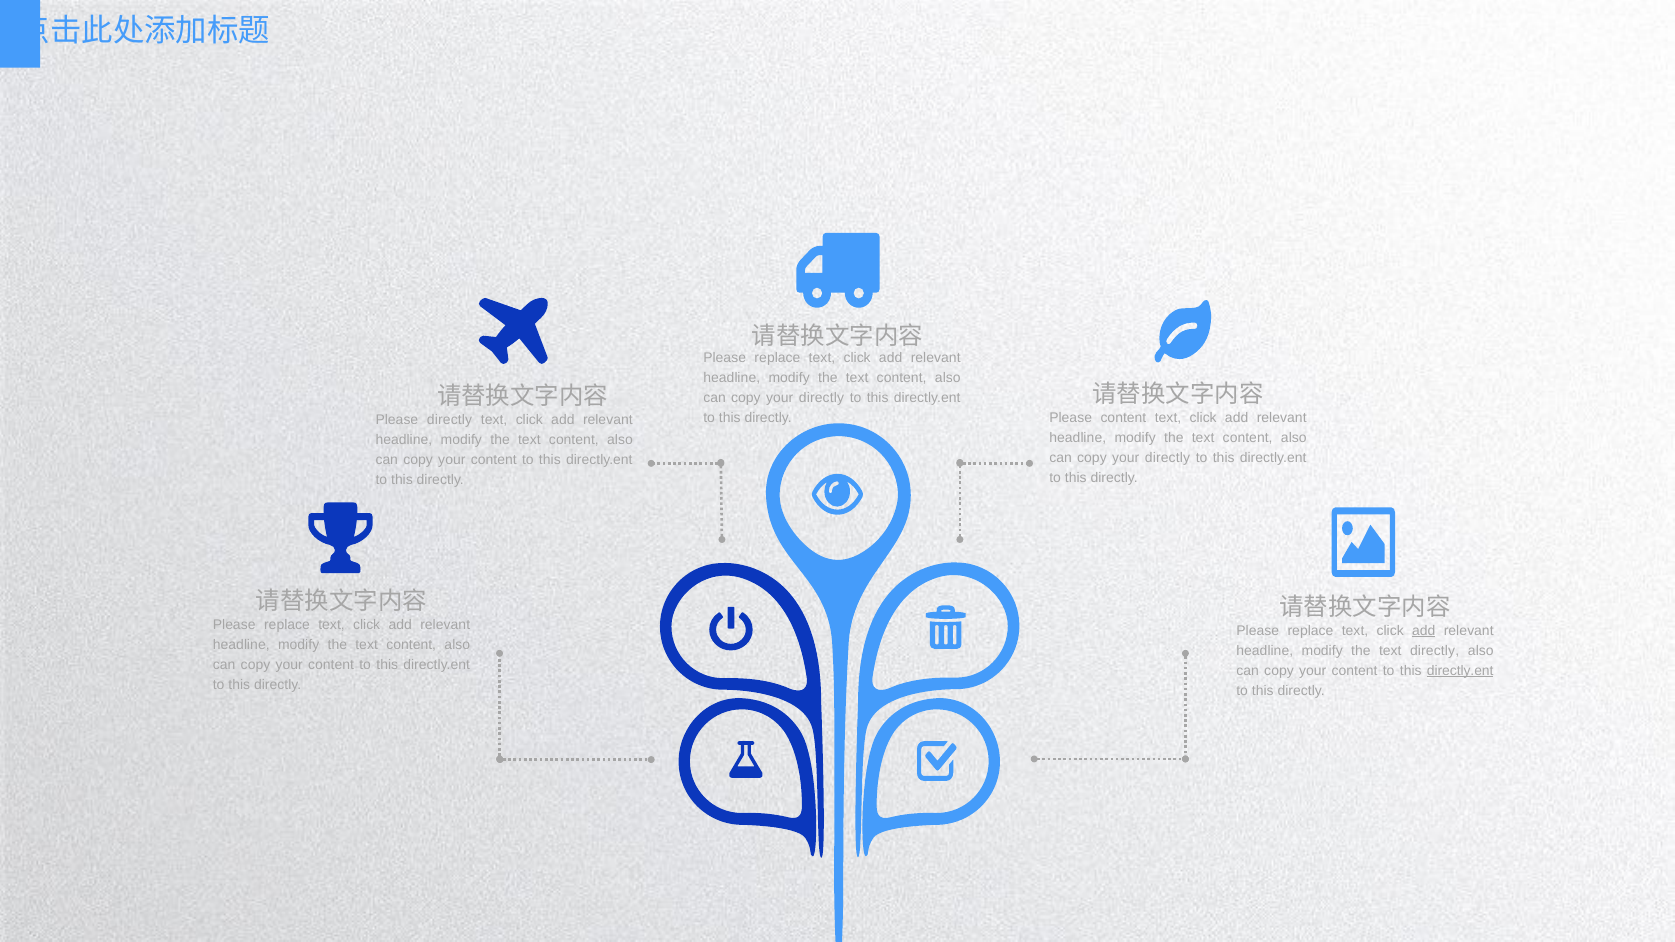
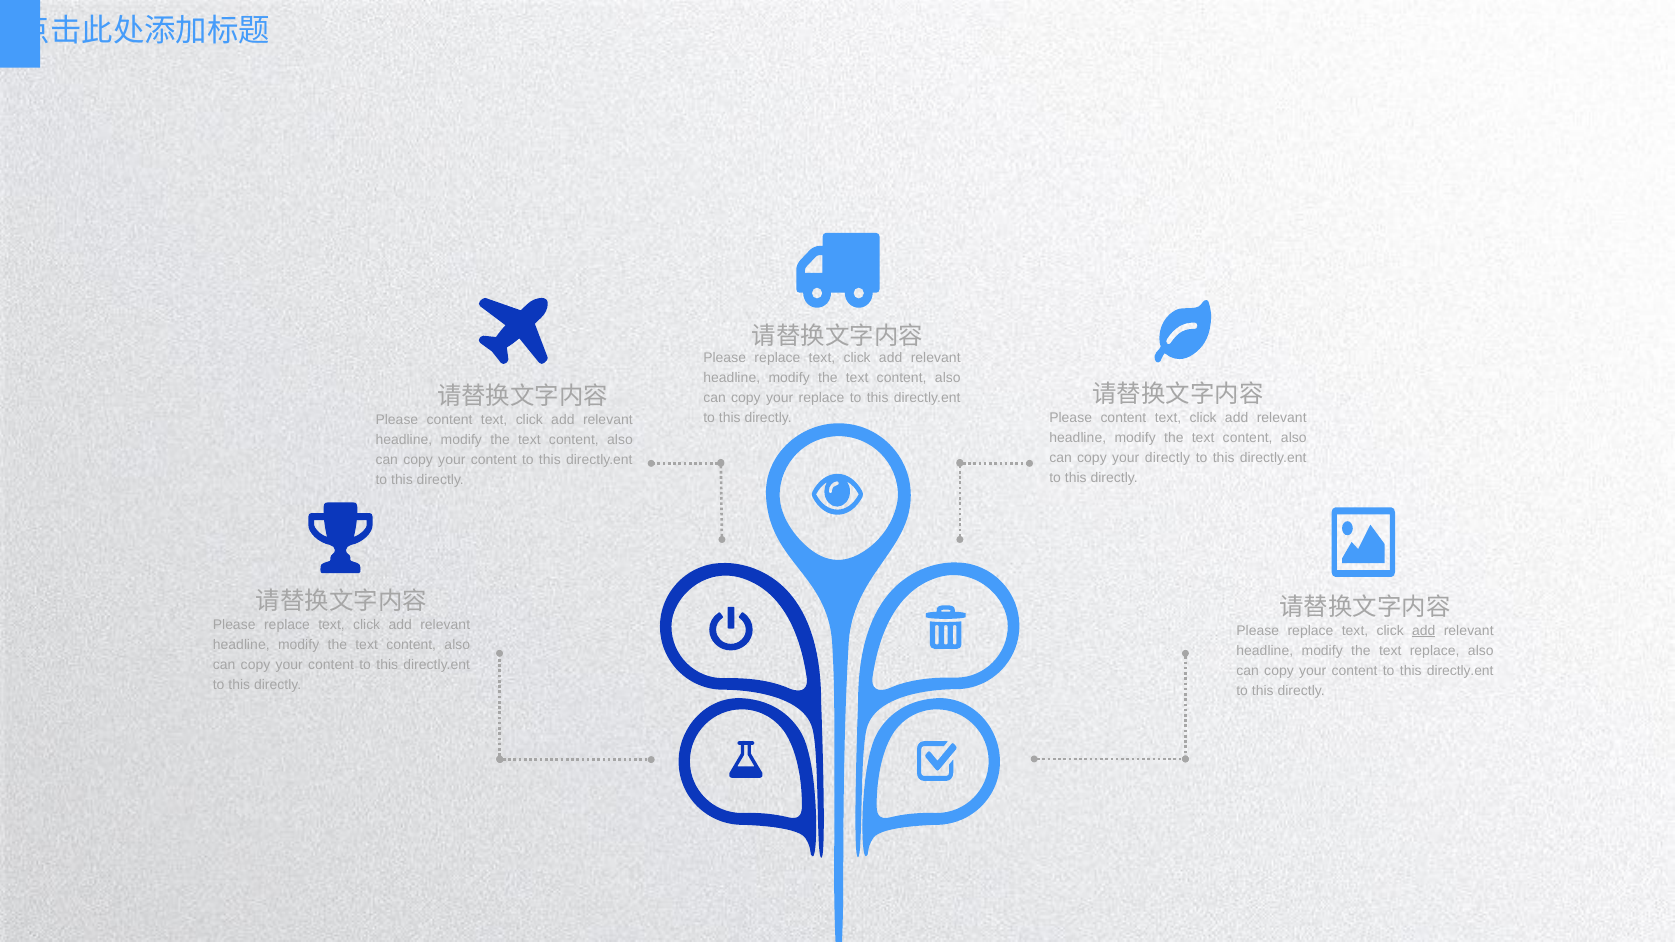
directly at (821, 398): directly -> replace
directly at (450, 420): directly -> content
text directly: directly -> replace
directly.ent at (1460, 671) underline: present -> none
